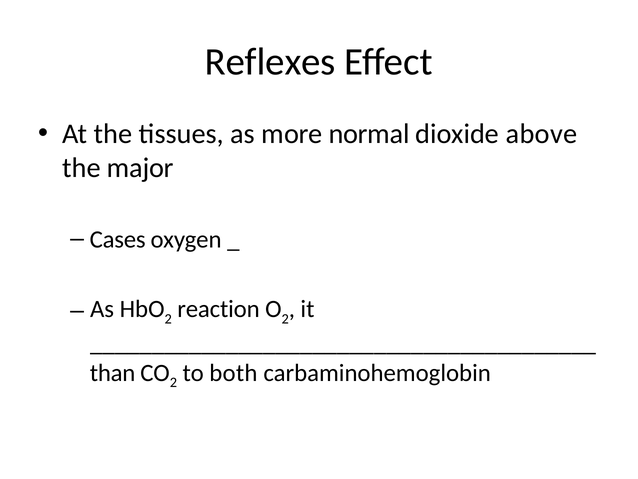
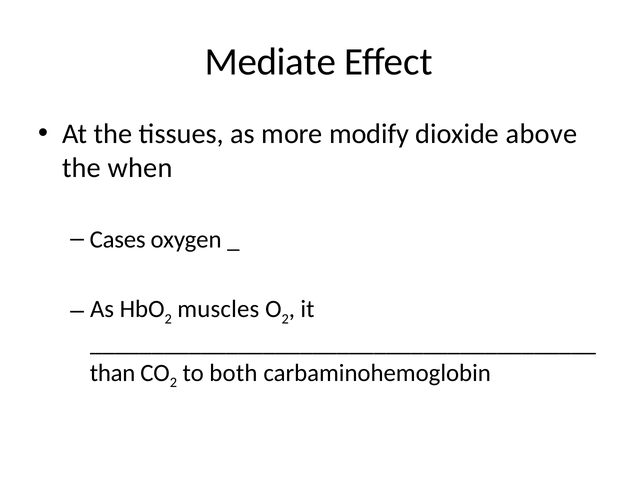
Reflexes: Reflexes -> Mediate
normal: normal -> modify
major: major -> when
reaction: reaction -> muscles
